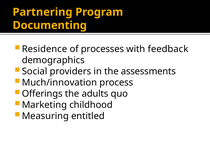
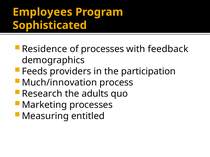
Partnering: Partnering -> Employees
Documenting: Documenting -> Sophisticated
Social: Social -> Feeds
assessments: assessments -> participation
Offerings: Offerings -> Research
Marketing childhood: childhood -> processes
